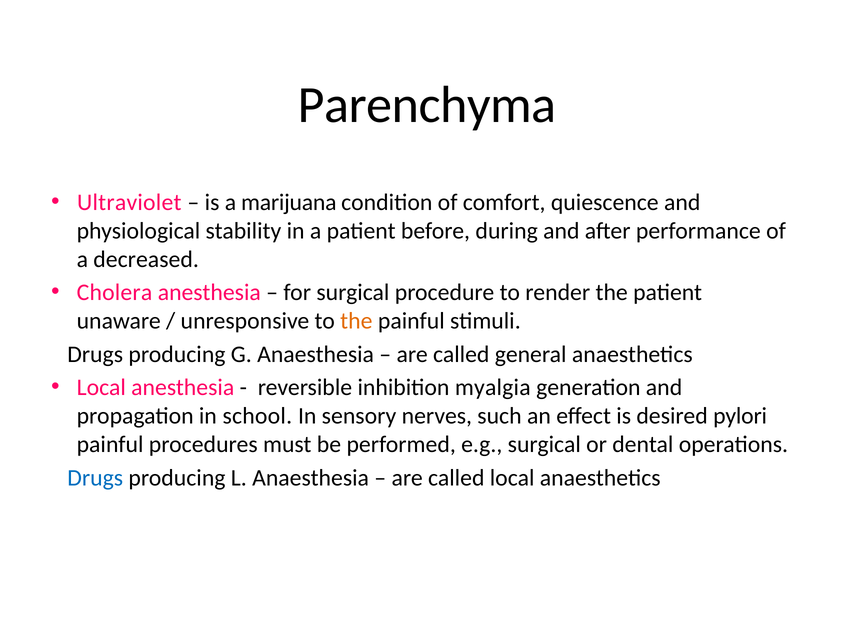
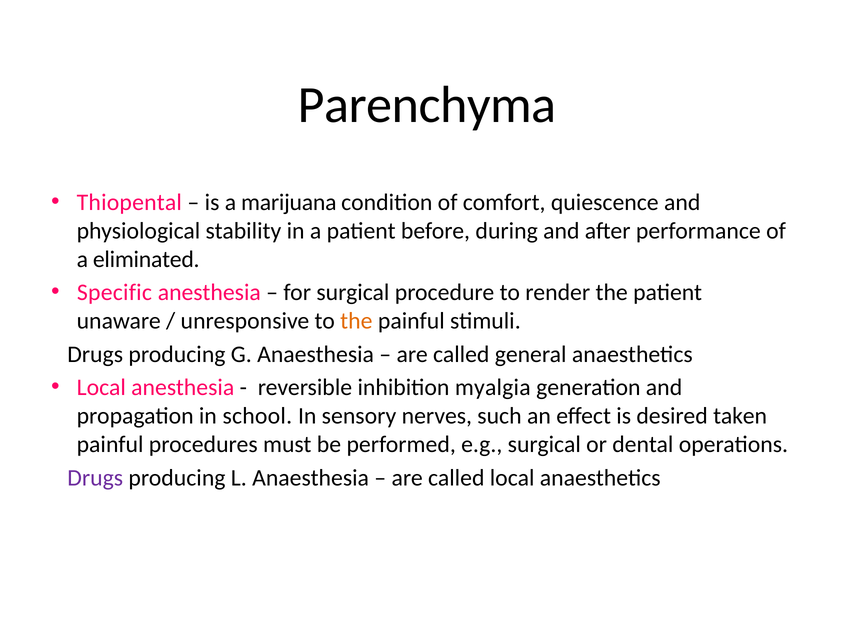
Ultraviolet: Ultraviolet -> Thiopental
decreased: decreased -> eliminated
Cholera: Cholera -> Specific
pylori: pylori -> taken
Drugs at (95, 477) colour: blue -> purple
